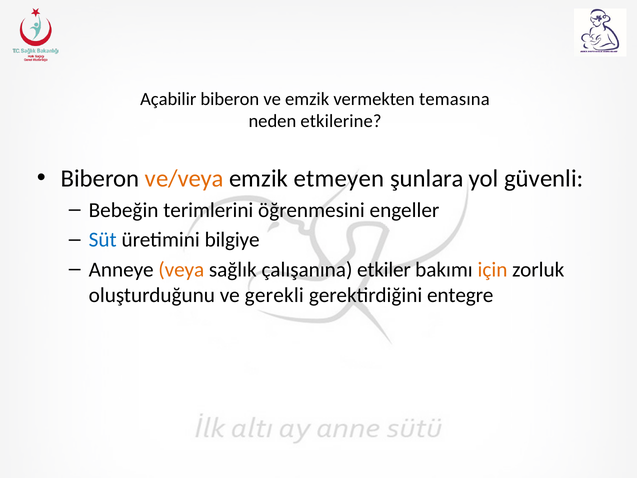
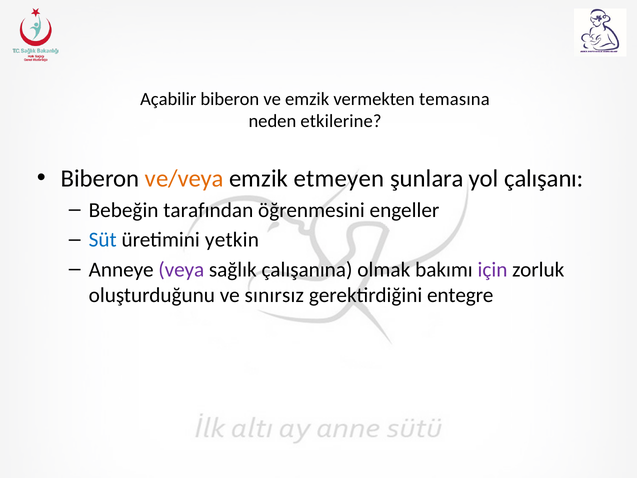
güvenli: güvenli -> çalışanı
terimlerini: terimlerini -> tarafından
bilgiye: bilgiye -> yetkin
veya colour: orange -> purple
etkiler: etkiler -> olmak
için colour: orange -> purple
gerekli: gerekli -> sınırsız
